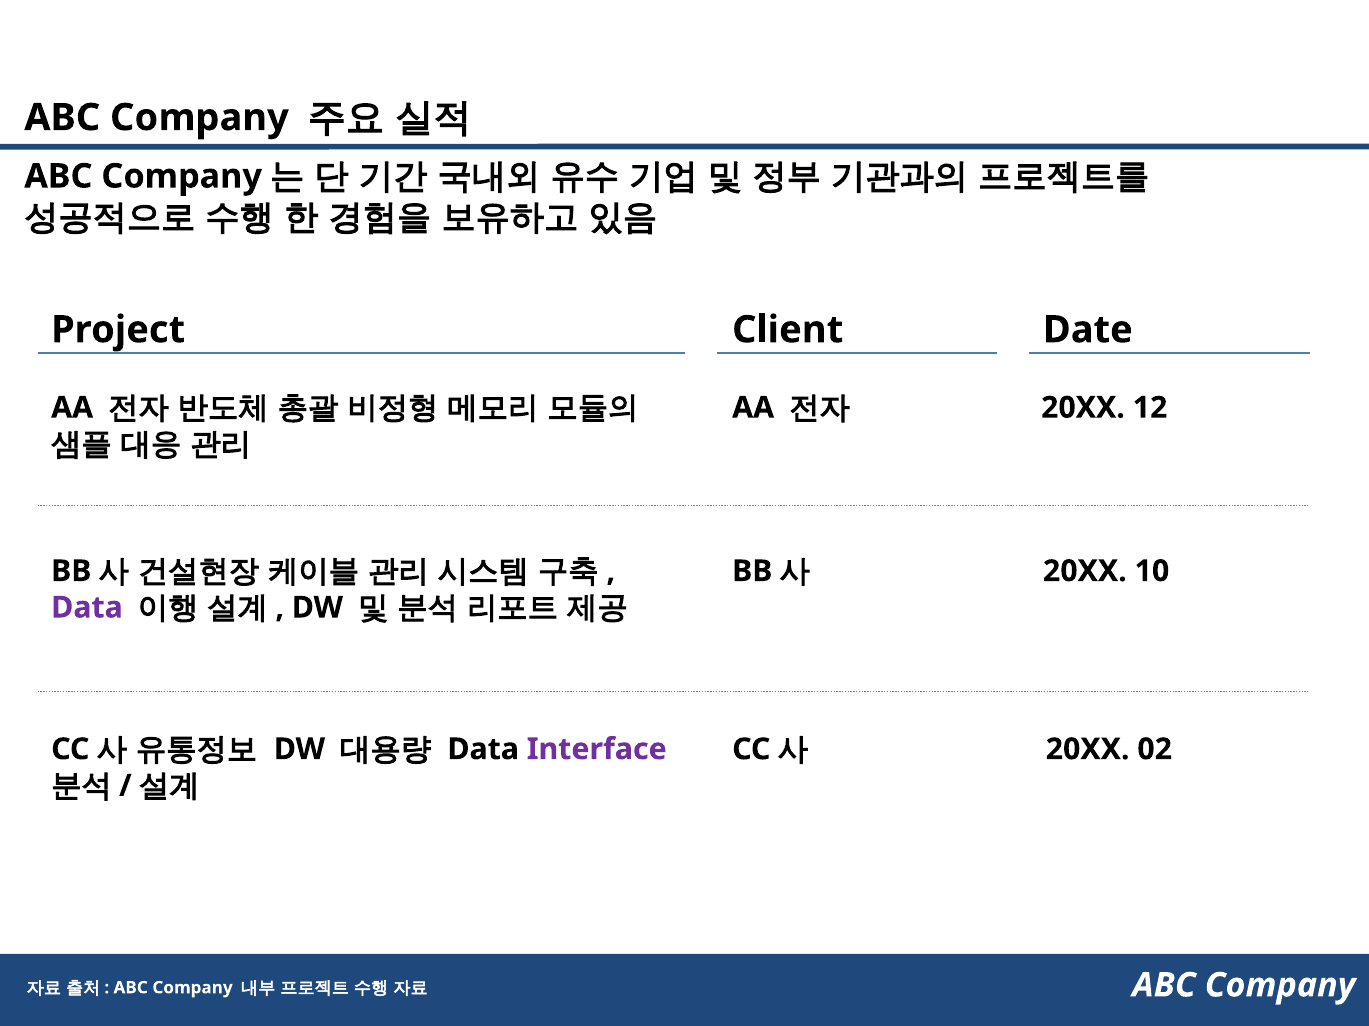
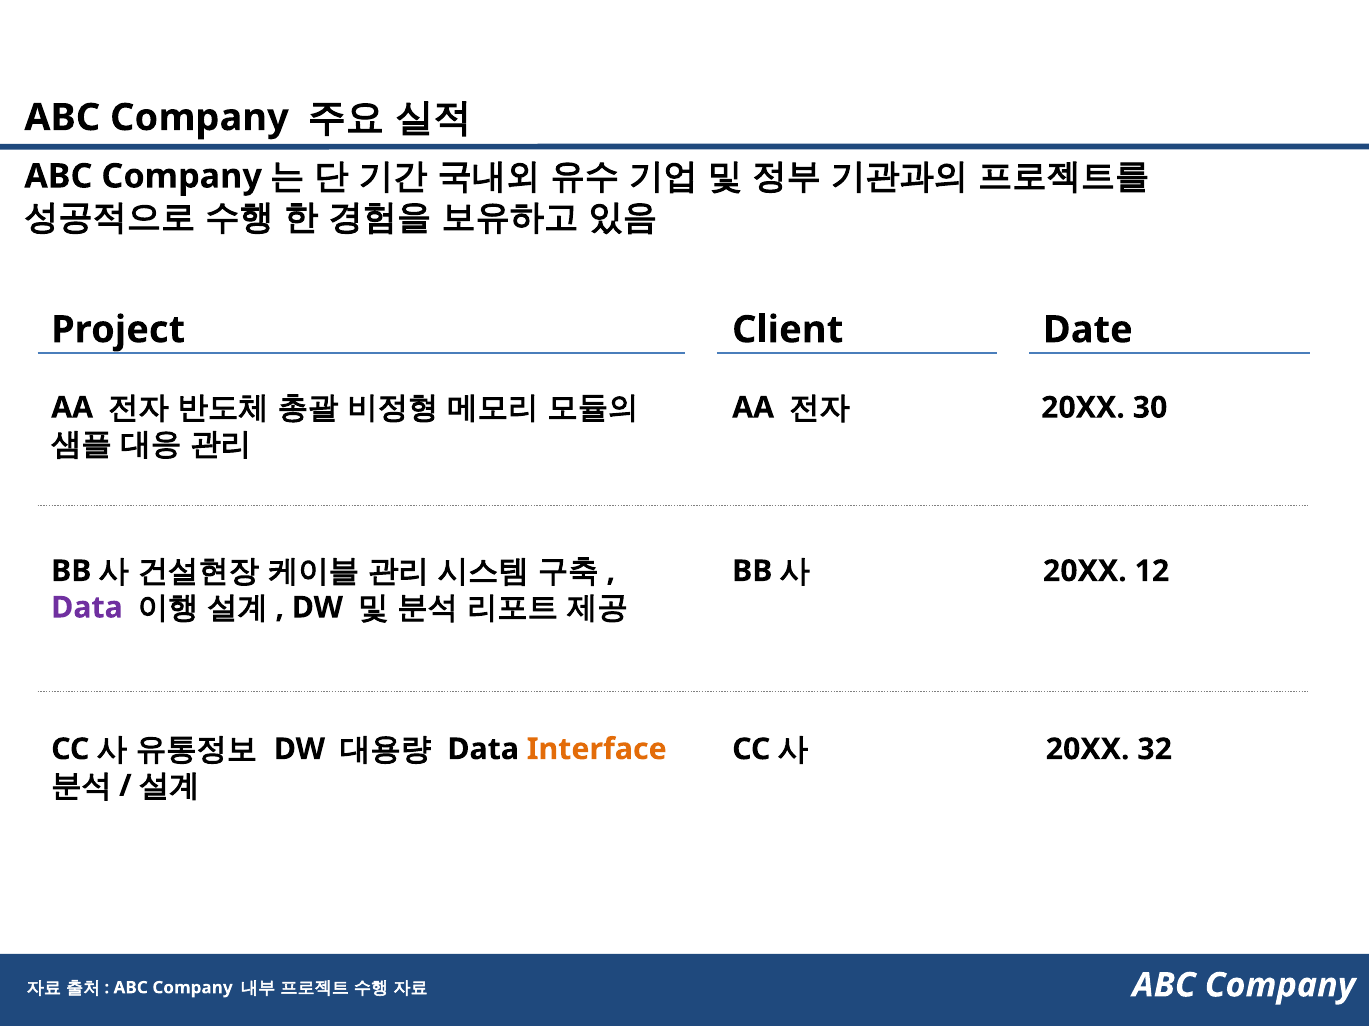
12: 12 -> 30
10: 10 -> 12
Interface colour: purple -> orange
02: 02 -> 32
